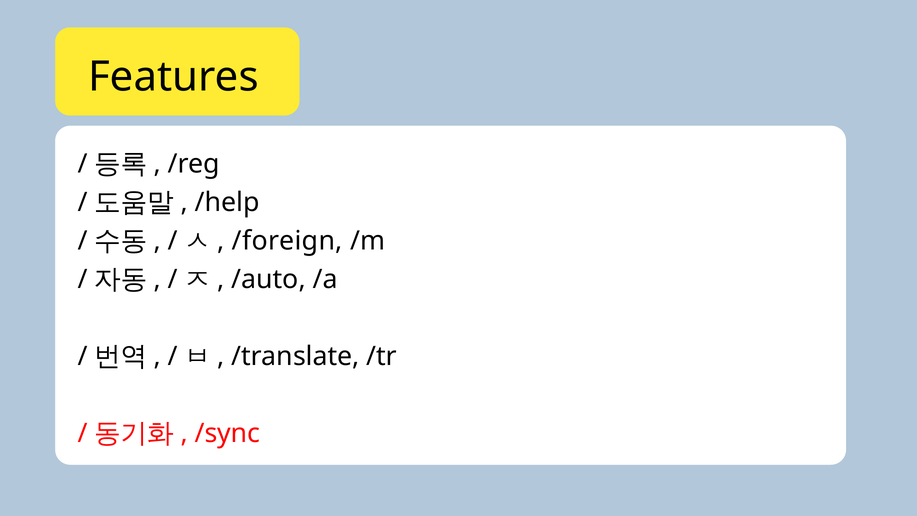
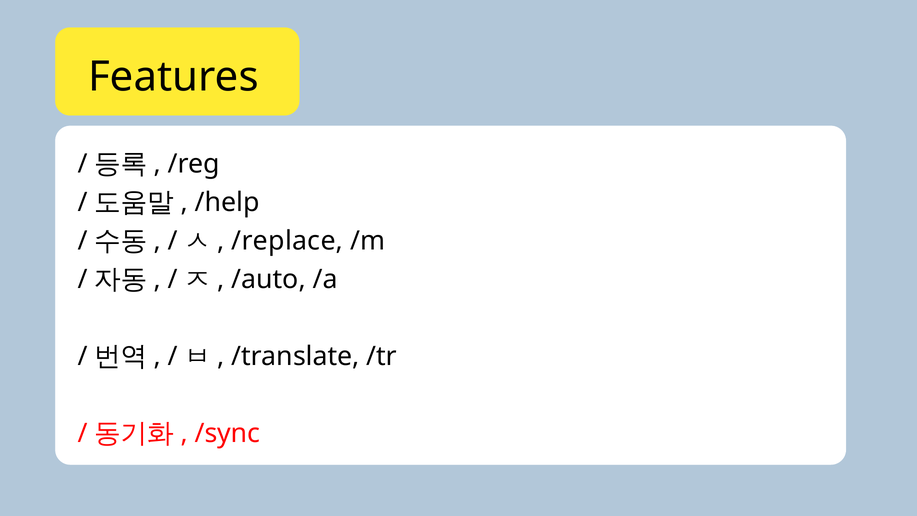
/foreign: /foreign -> /replace
